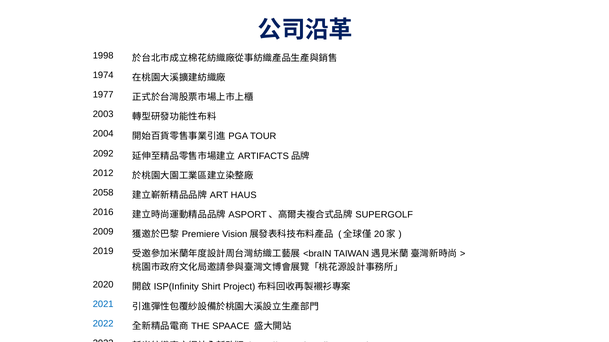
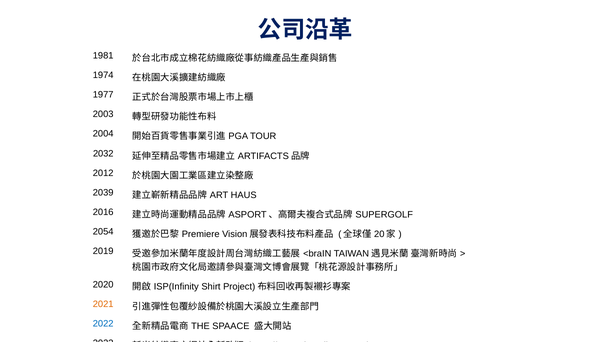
1998: 1998 -> 1981
2092: 2092 -> 2032
2058: 2058 -> 2039
2009: 2009 -> 2054
2021 colour: blue -> orange
